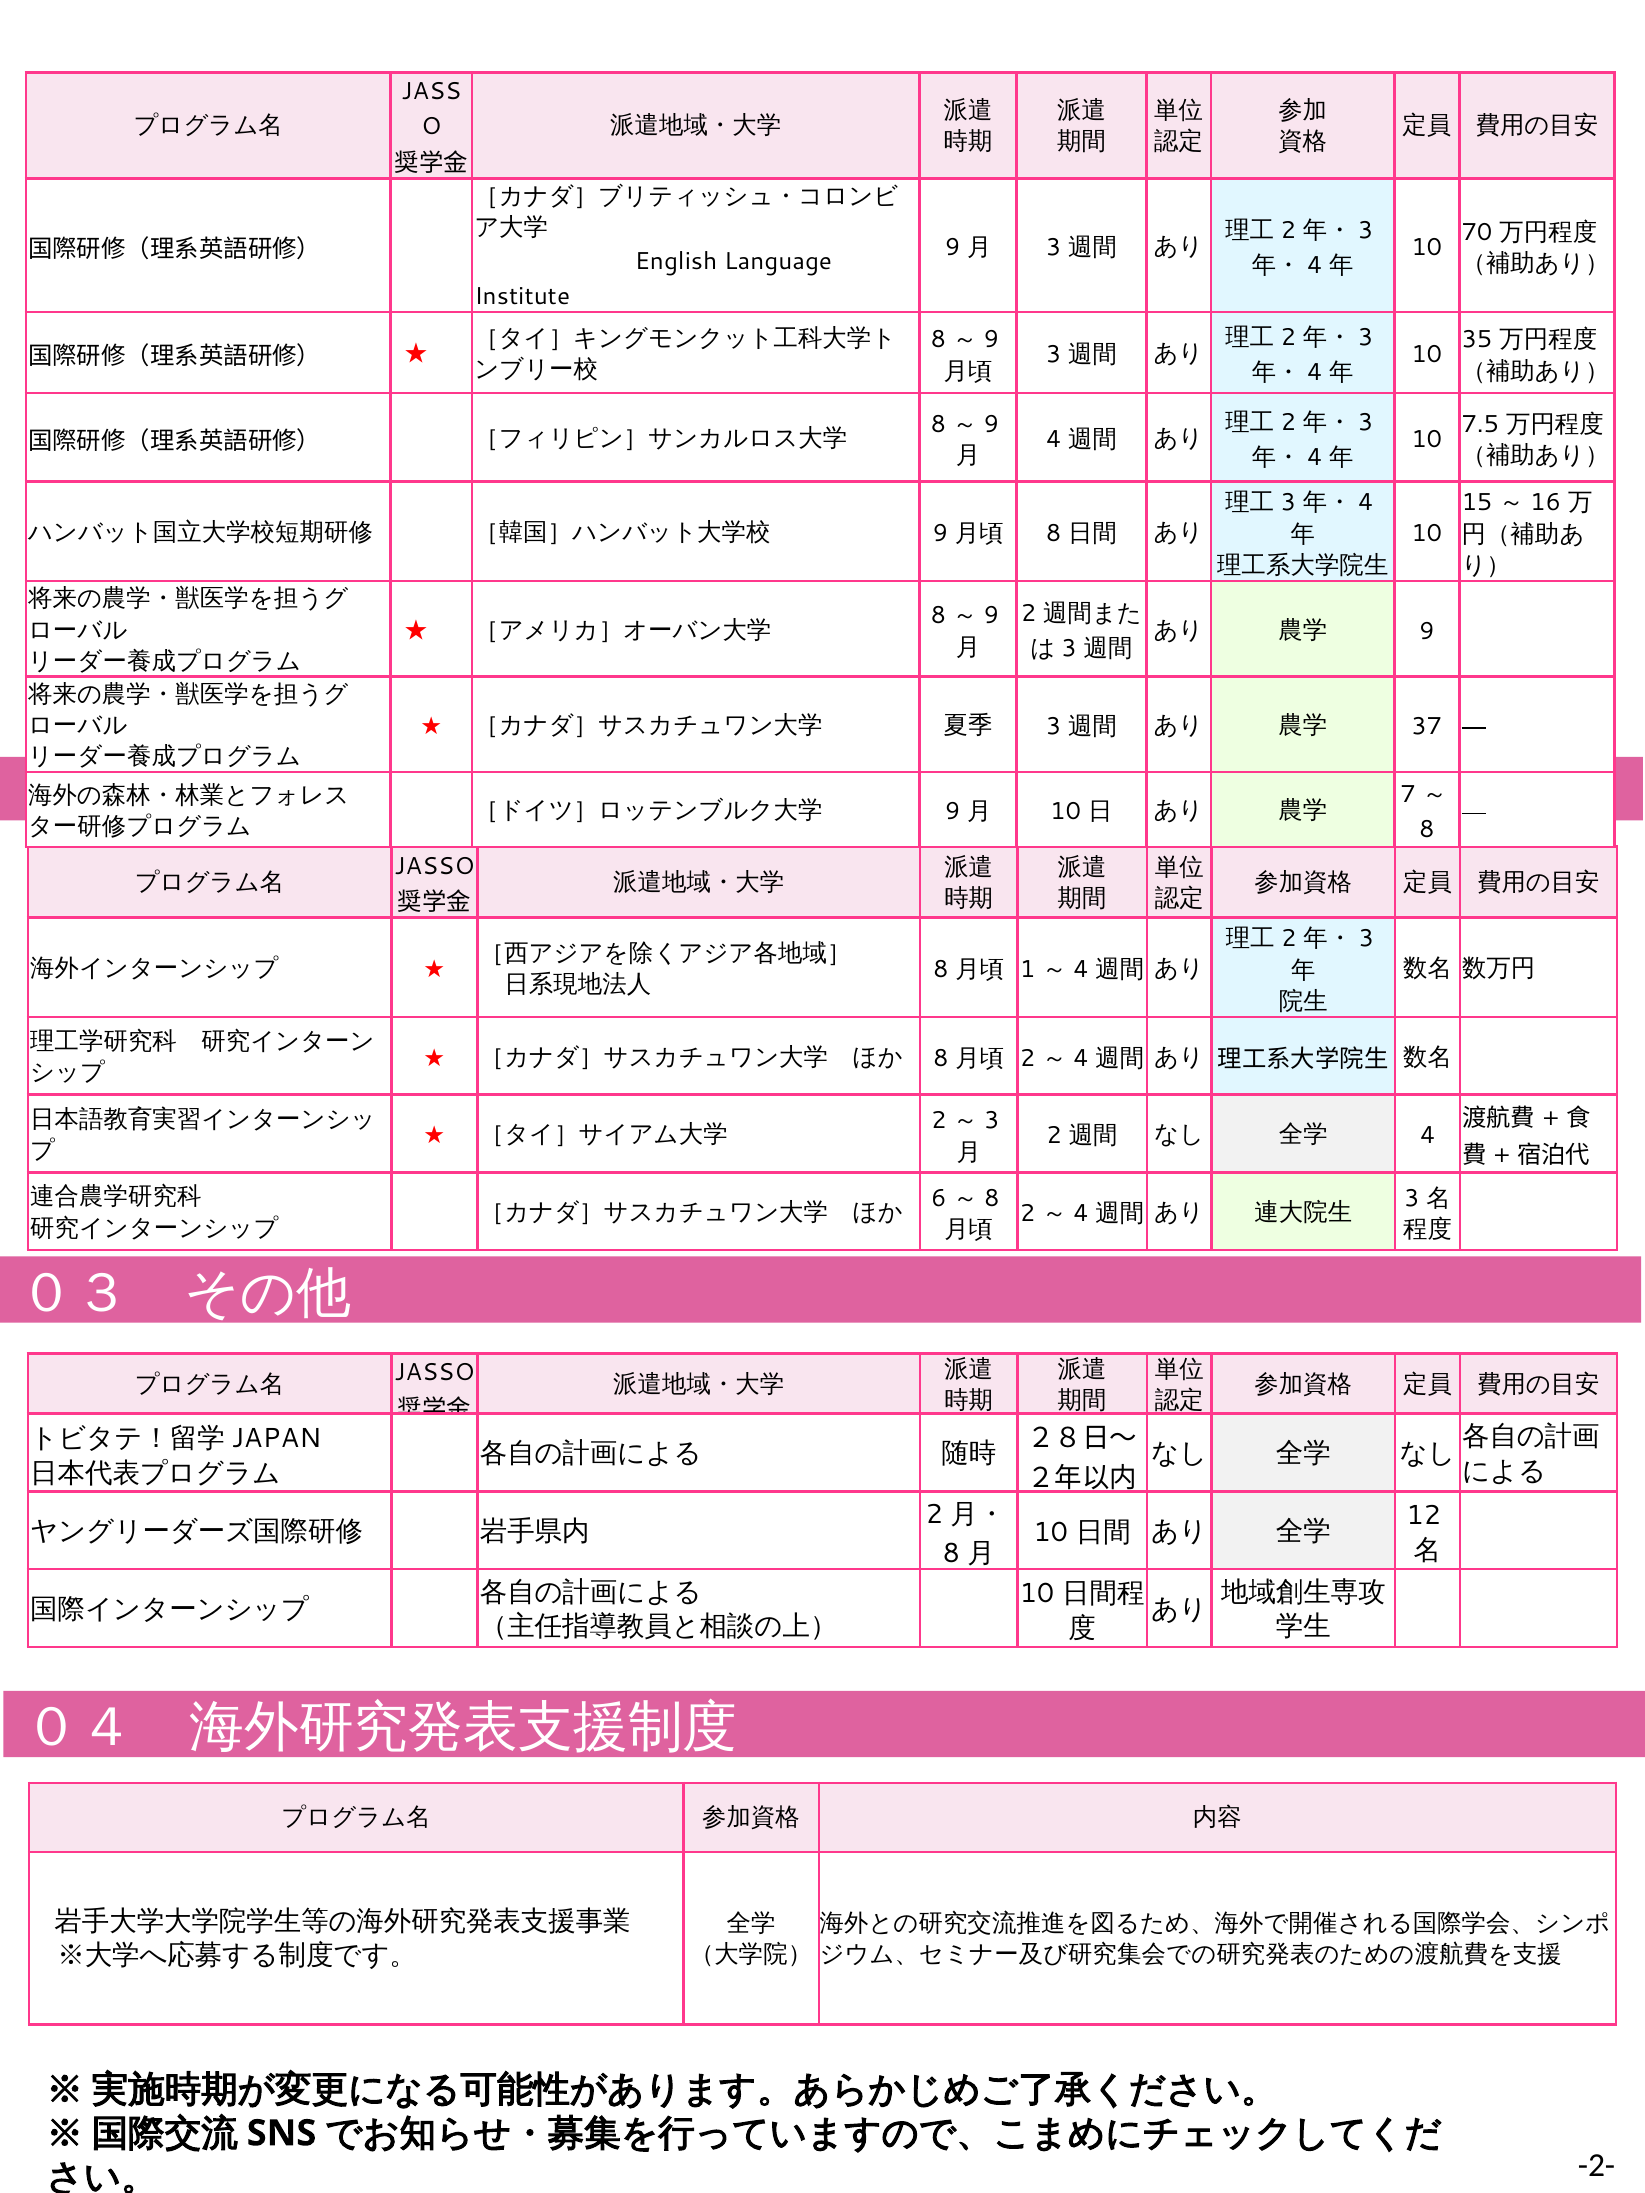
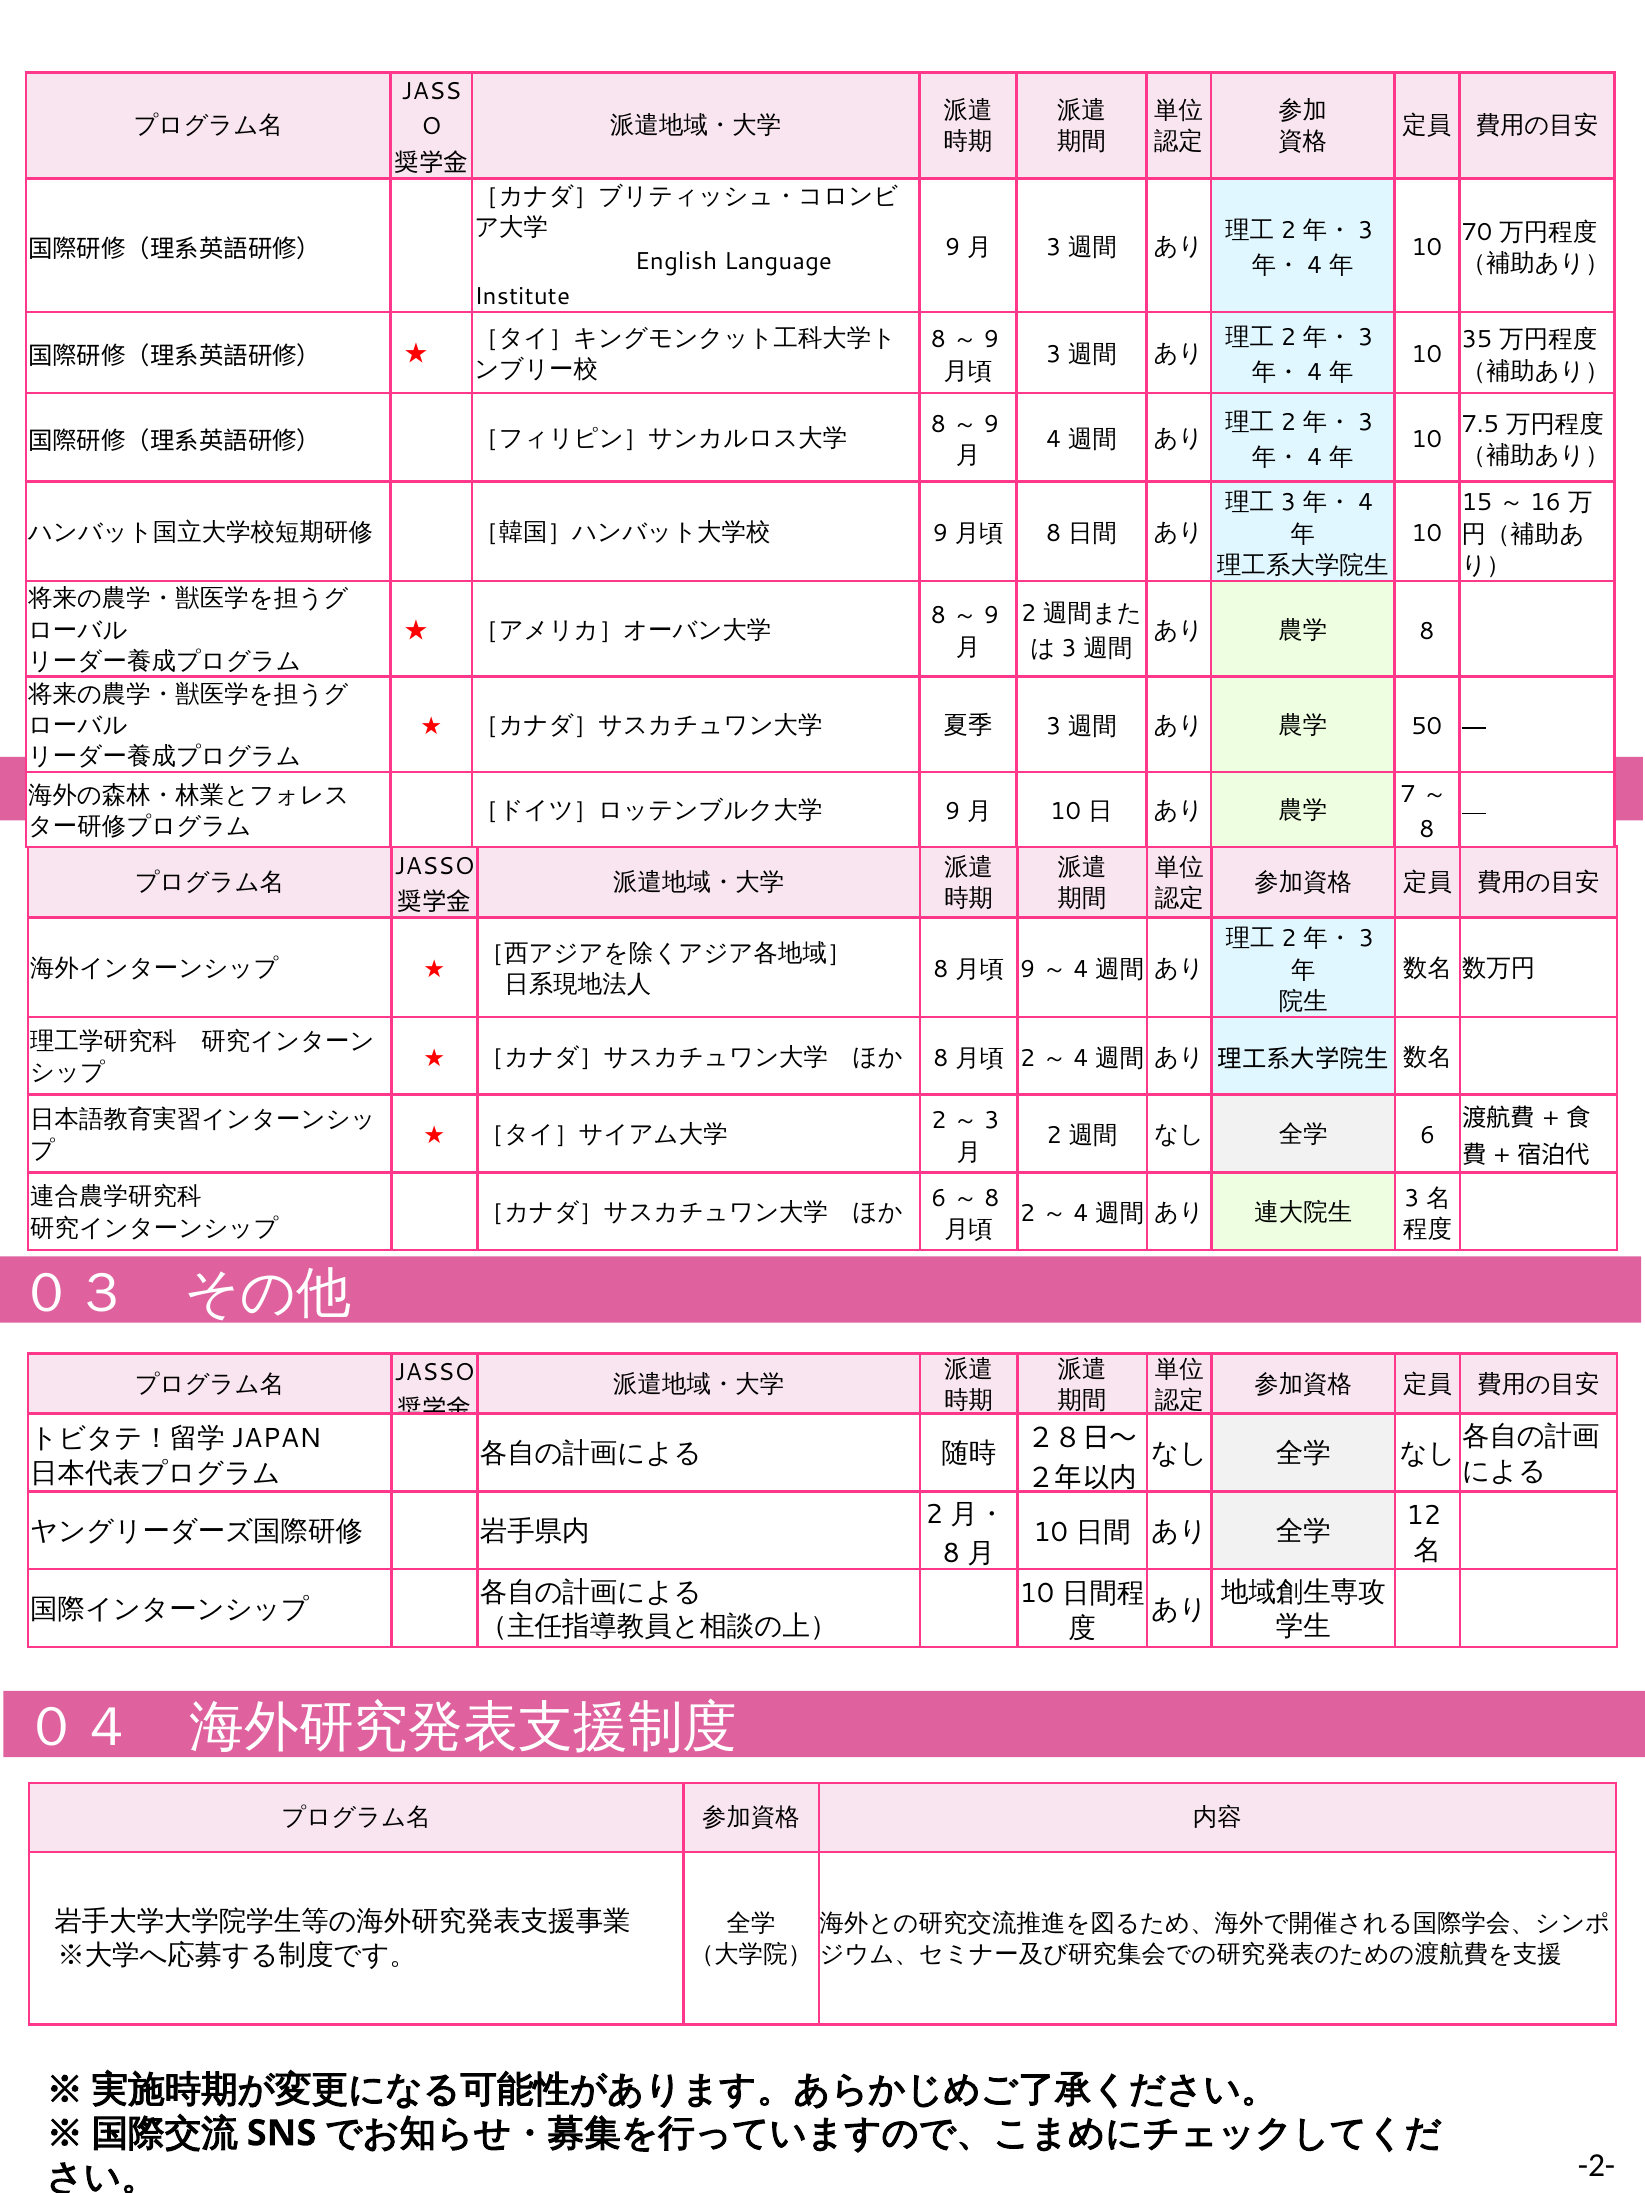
9 at (1427, 631): 9 -> 8
37: 37 -> 50
1 at (1028, 970): 1 -> 9
4 at (1428, 1136): 4 -> 6
